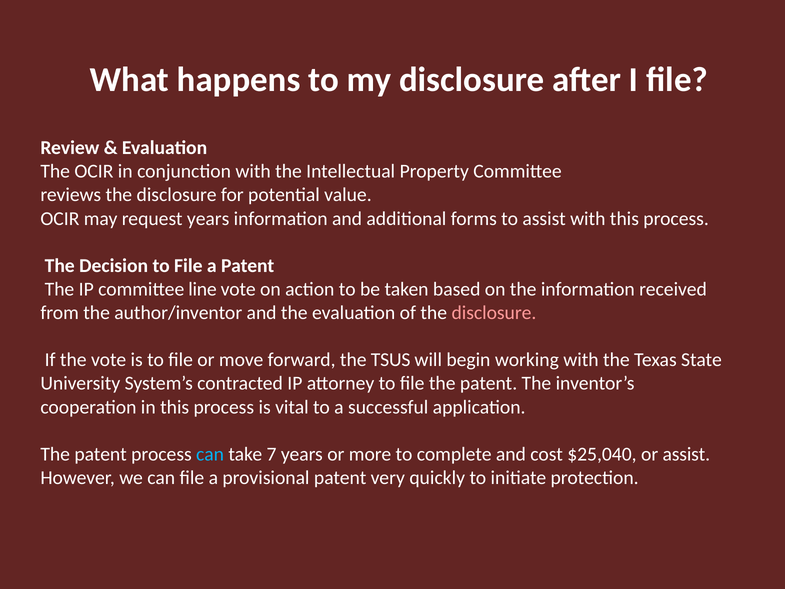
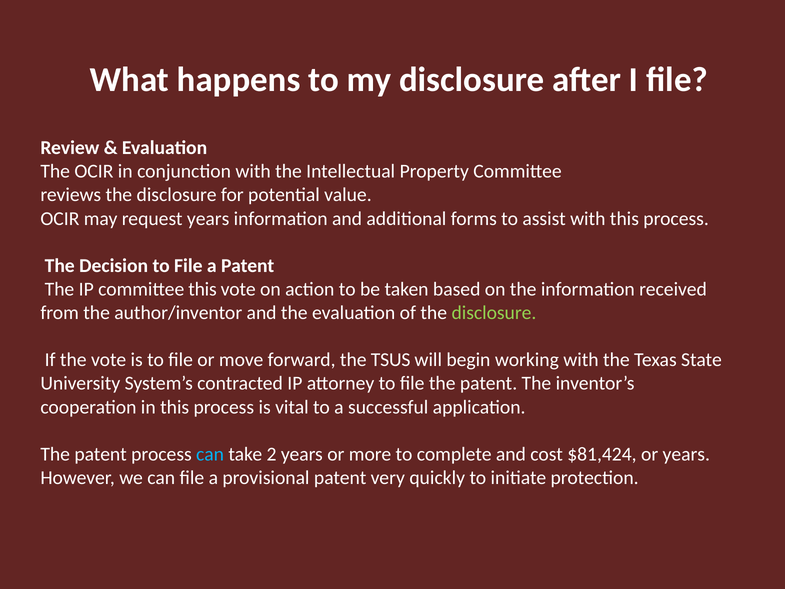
committee line: line -> this
disclosure at (494, 313) colour: pink -> light green
7: 7 -> 2
$25,040: $25,040 -> $81,424
or assist: assist -> years
